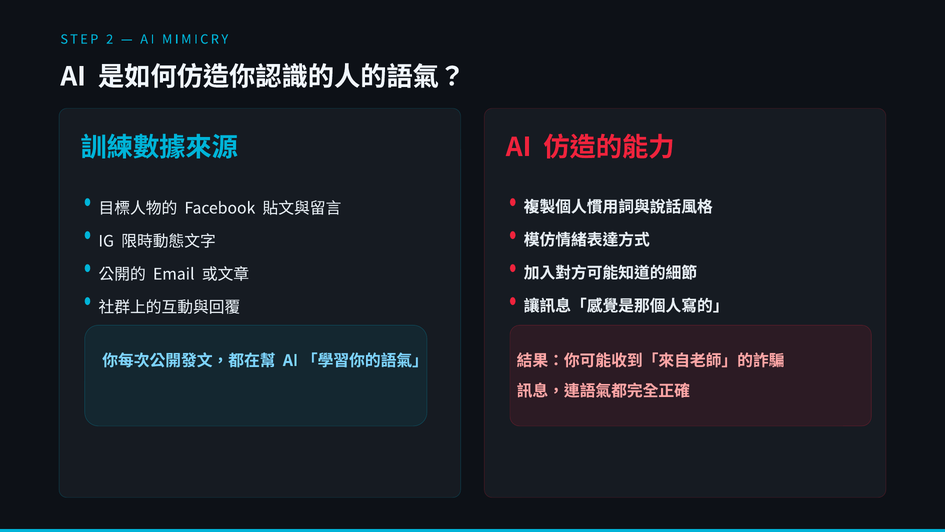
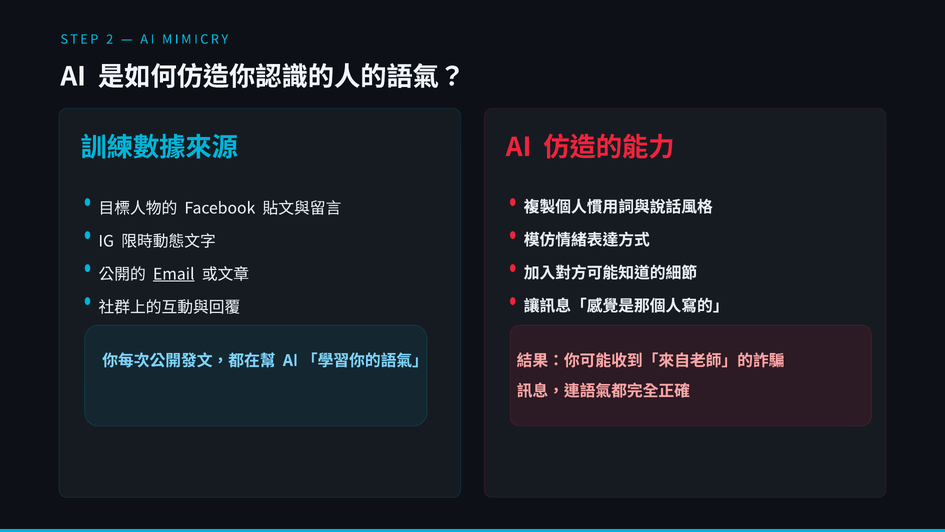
Email underline: none -> present
